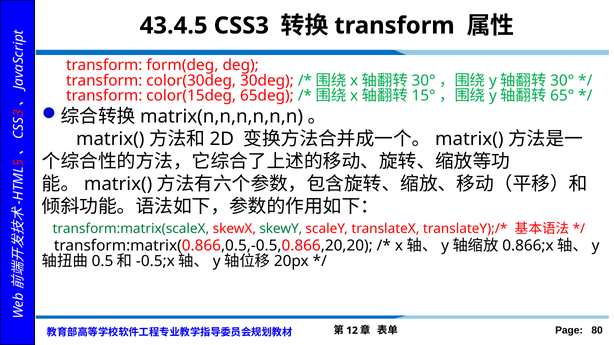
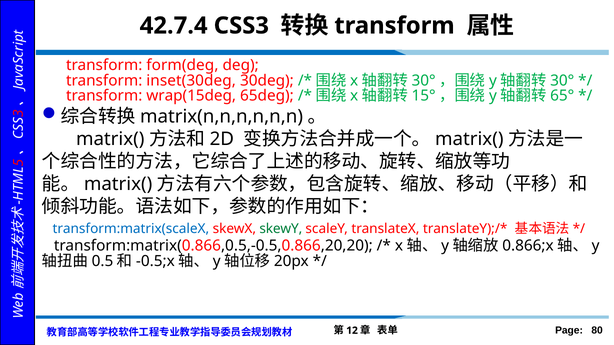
43.4.5: 43.4.5 -> 42.7.4
color(30deg: color(30deg -> inset(30deg
color(15deg: color(15deg -> wrap(15deg
transform:matrix(scaleX colour: green -> blue
